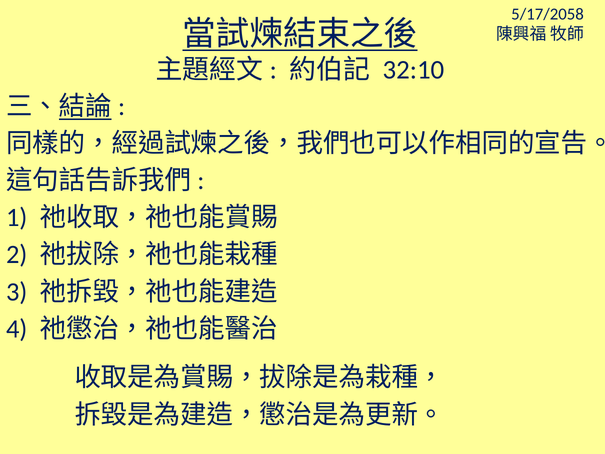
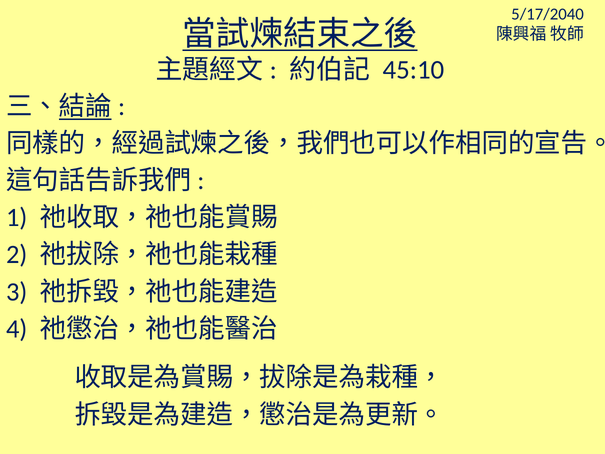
5/17/2058: 5/17/2058 -> 5/17/2040
32:10: 32:10 -> 45:10
